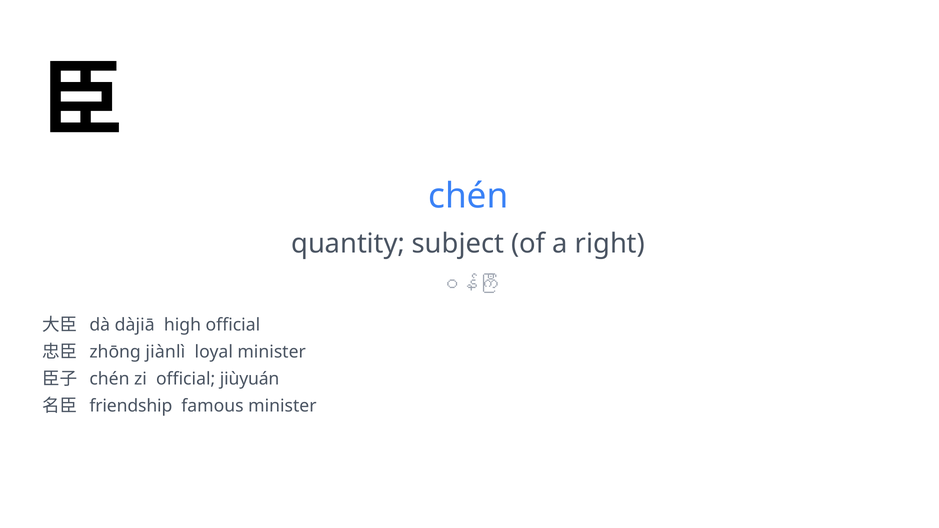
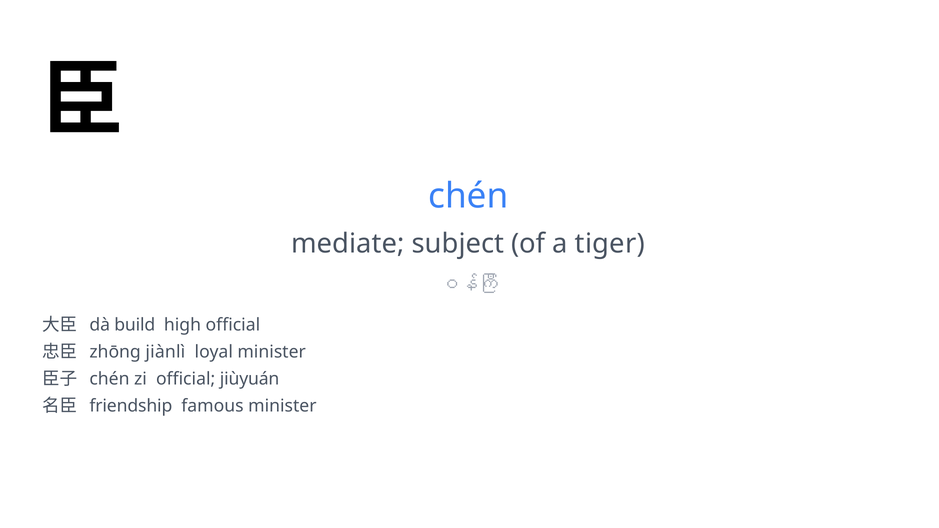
quantity: quantity -> mediate
right: right -> tiger
dàjiā: dàjiā -> build
